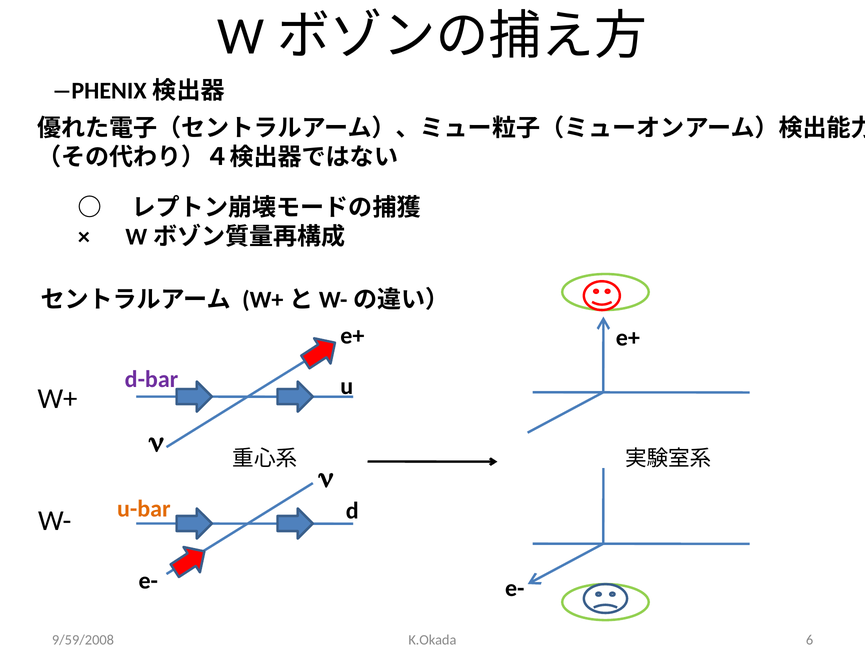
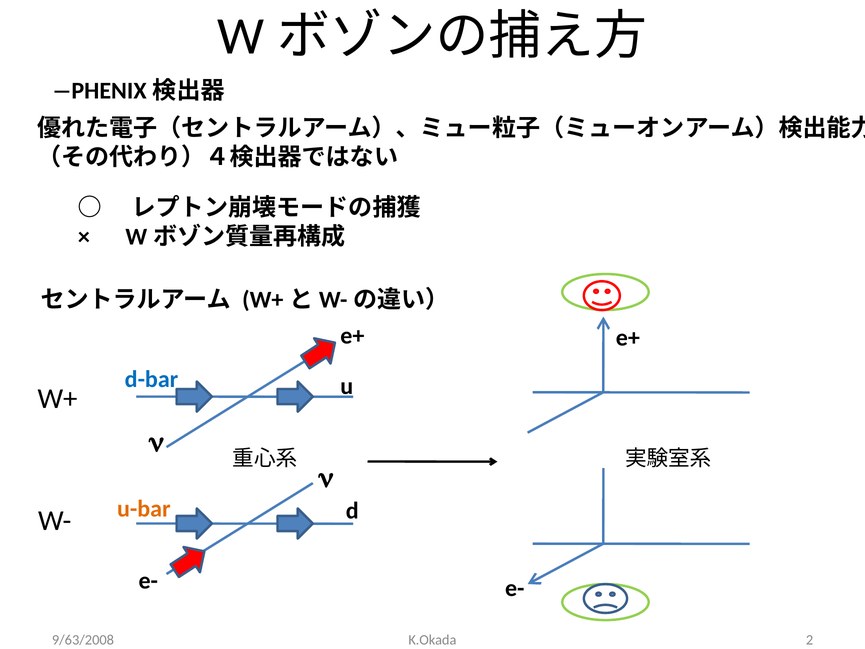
d-bar colour: purple -> blue
6: 6 -> 2
9/59/2008: 9/59/2008 -> 9/63/2008
